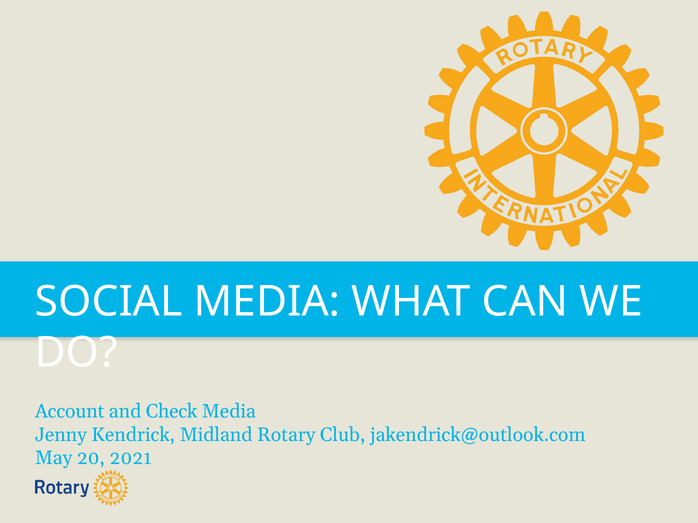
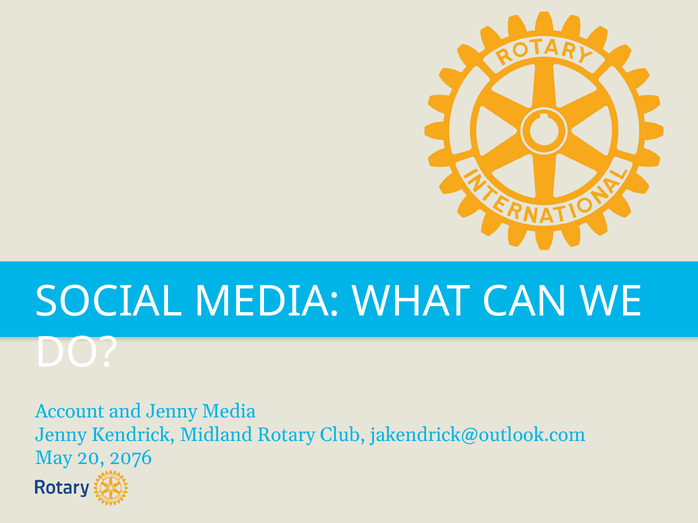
and Check: Check -> Jenny
2021: 2021 -> 2076
